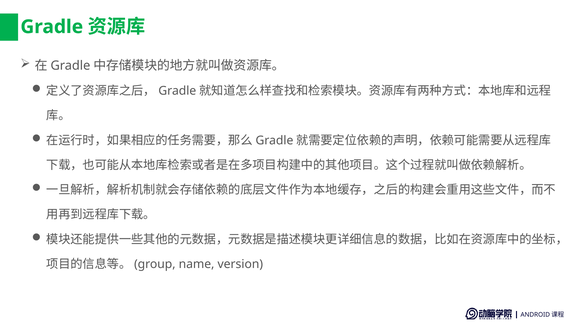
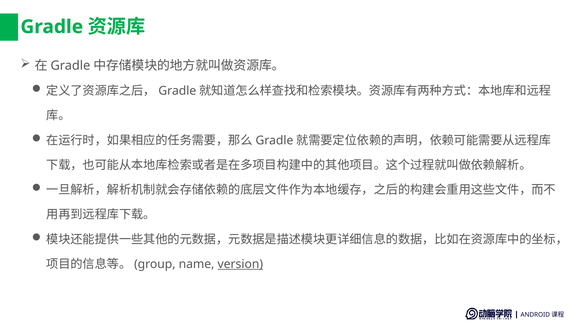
version underline: none -> present
